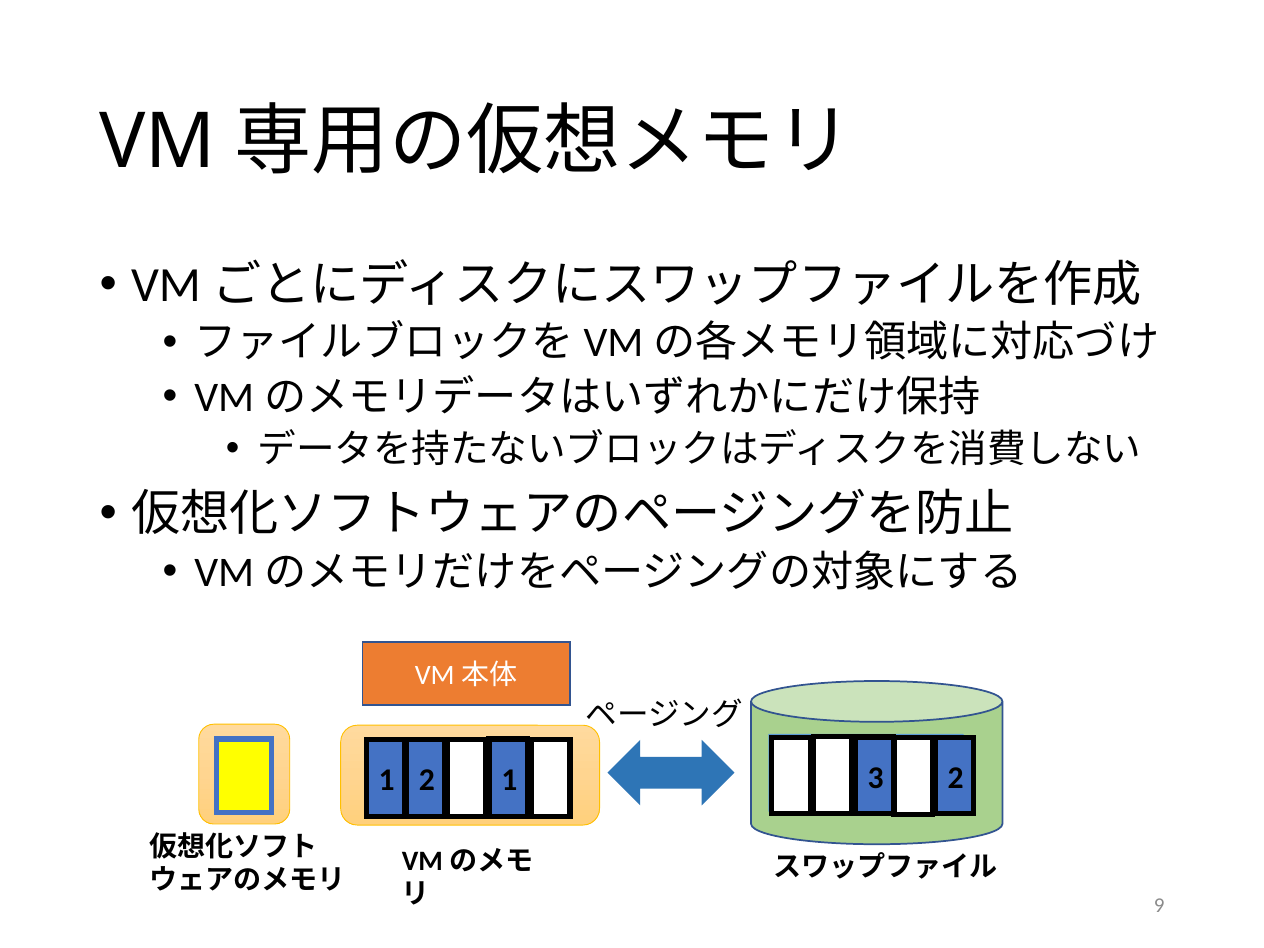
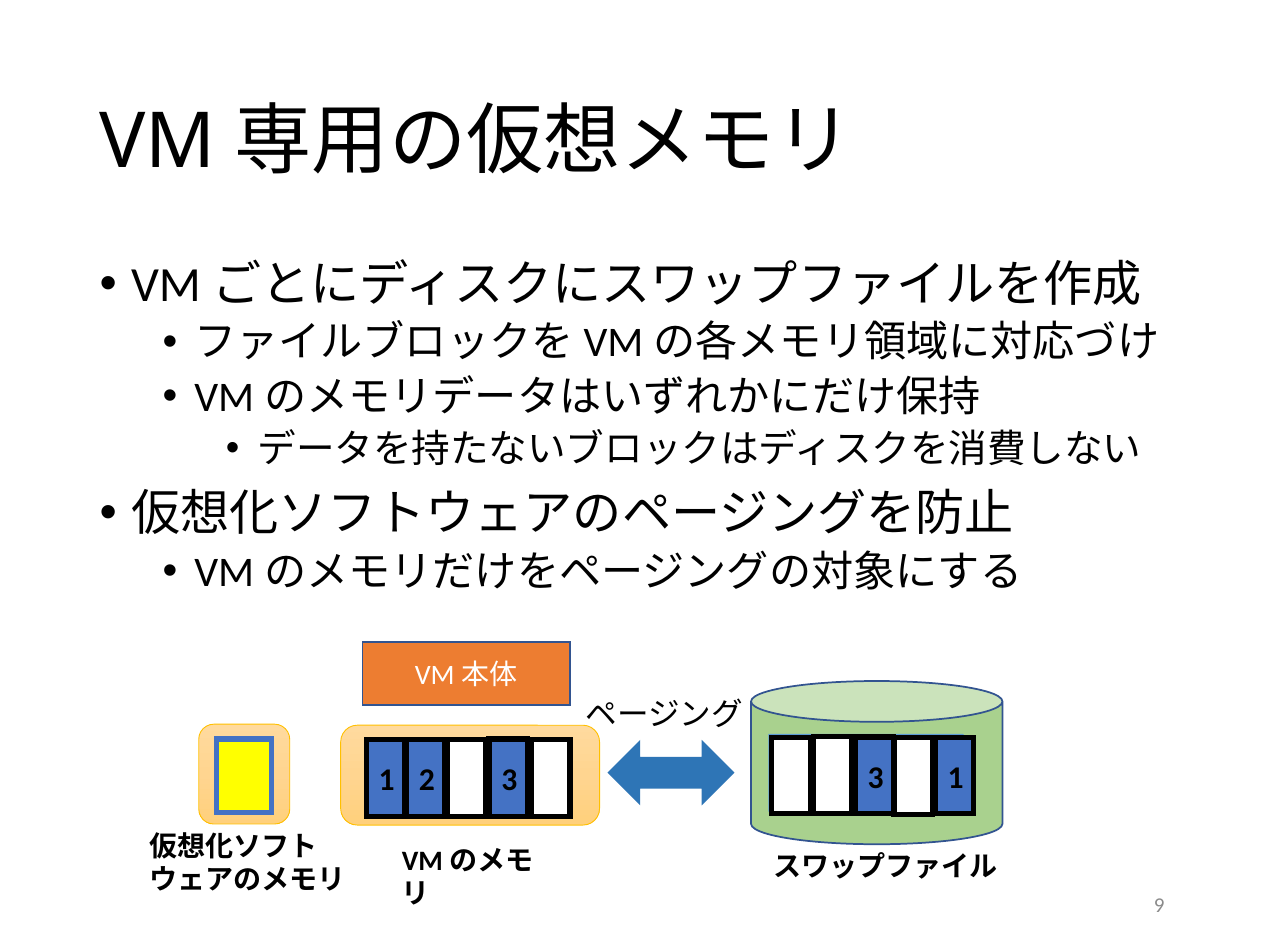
2 at (956, 778): 2 -> 1
1 1: 1 -> 3
